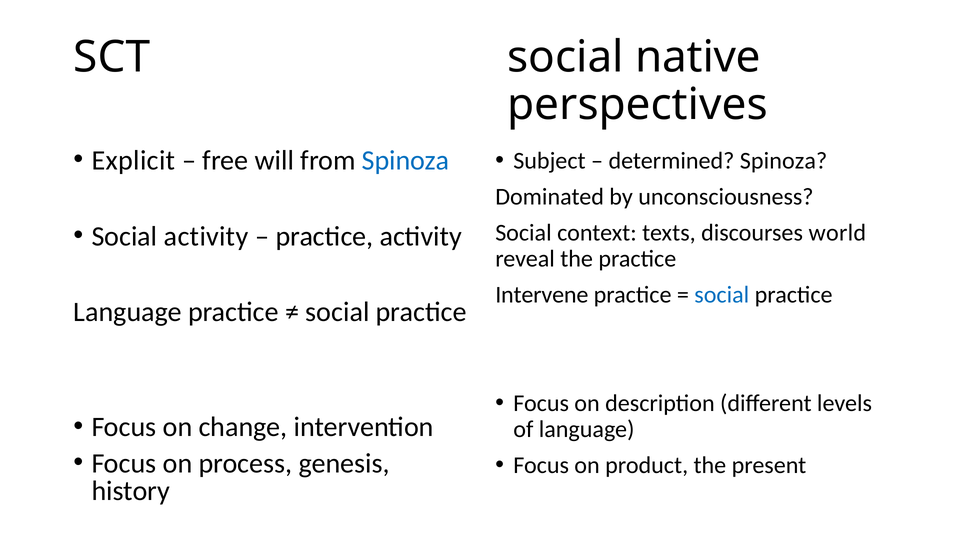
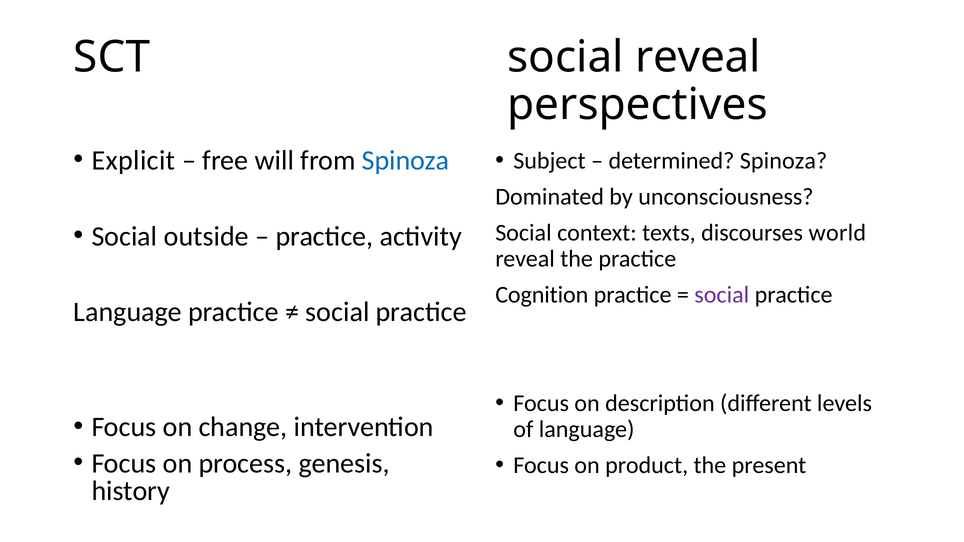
social native: native -> reveal
Social activity: activity -> outside
Intervene: Intervene -> Cognition
social at (722, 295) colour: blue -> purple
